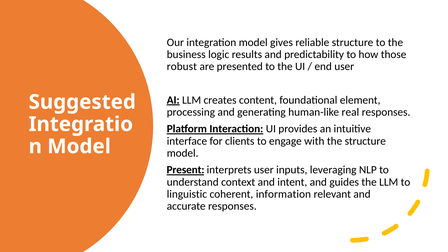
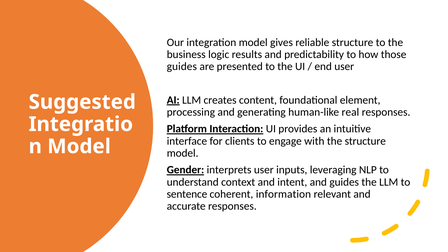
robust at (182, 67): robust -> guides
Present: Present -> Gender
linguistic: linguistic -> sentence
